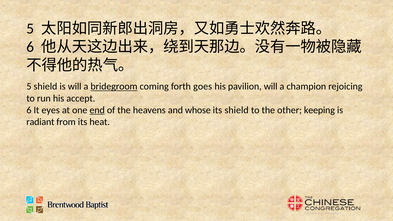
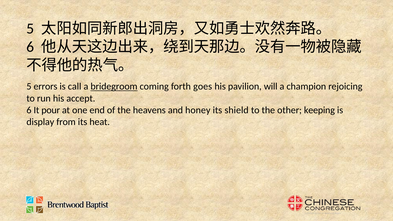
5 shield: shield -> errors
is will: will -> call
eyes: eyes -> pour
end underline: present -> none
whose: whose -> honey
radiant: radiant -> display
